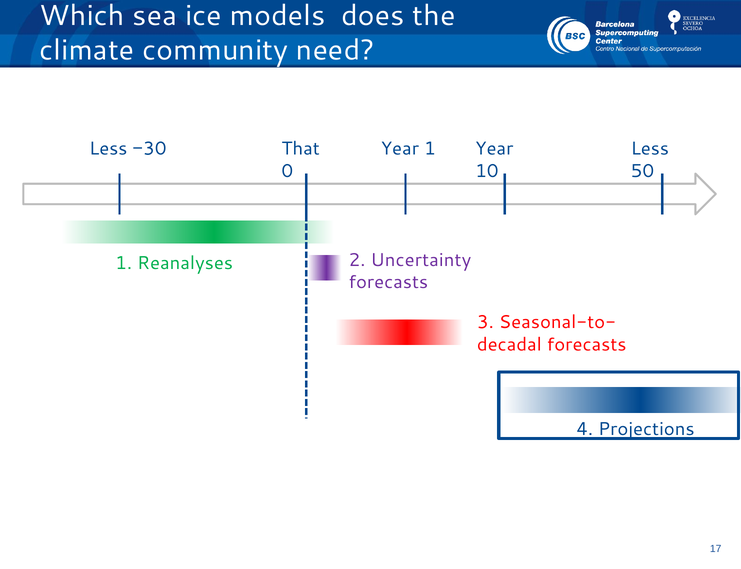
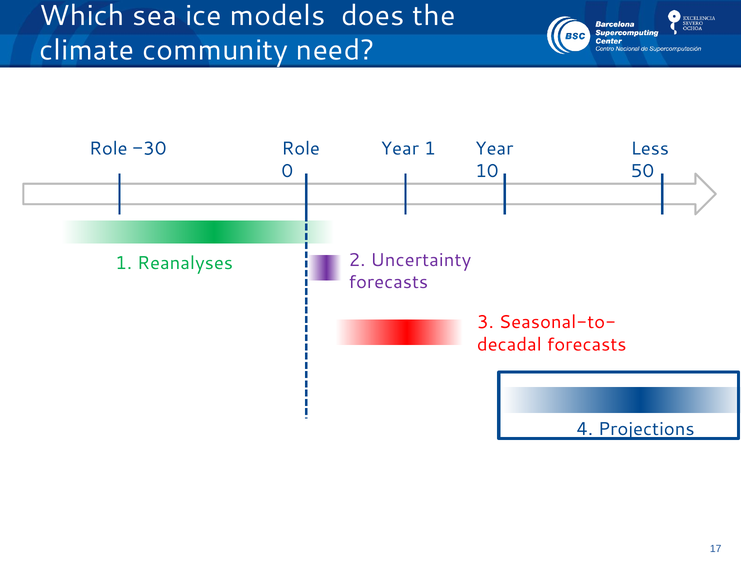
Less at (108, 149): Less -> Role
That at (301, 149): That -> Role
